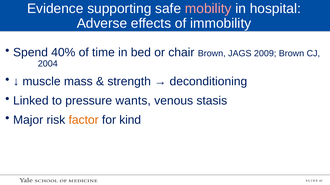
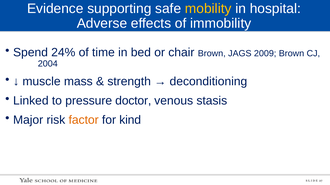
mobility colour: pink -> yellow
40%: 40% -> 24%
wants: wants -> doctor
